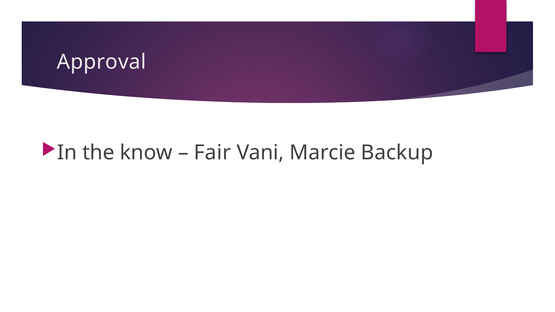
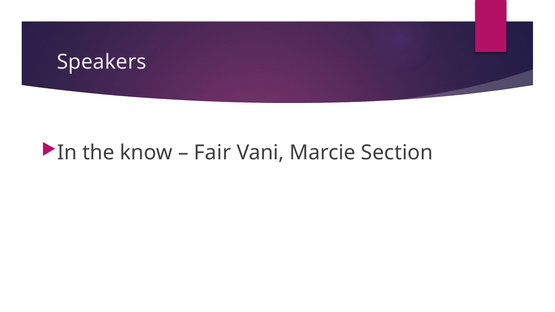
Approval: Approval -> Speakers
Backup: Backup -> Section
